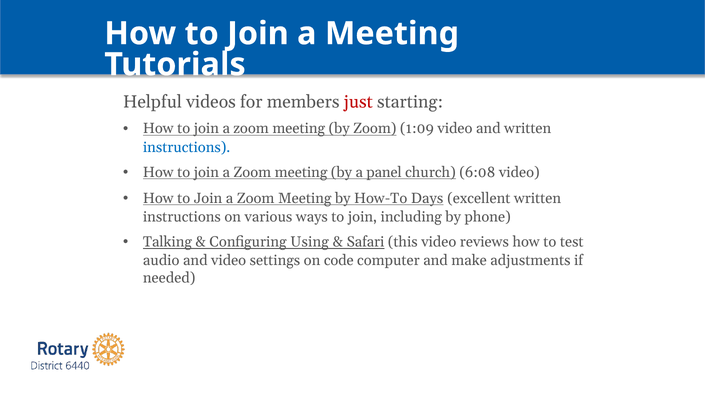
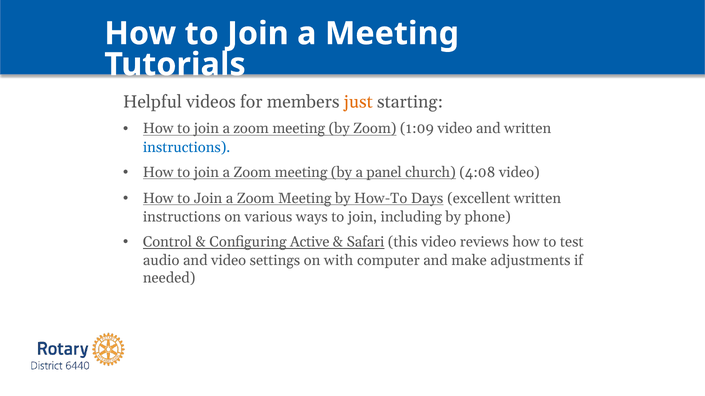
just colour: red -> orange
6:08: 6:08 -> 4:08
Talking: Talking -> Control
Using: Using -> Active
code: code -> with
